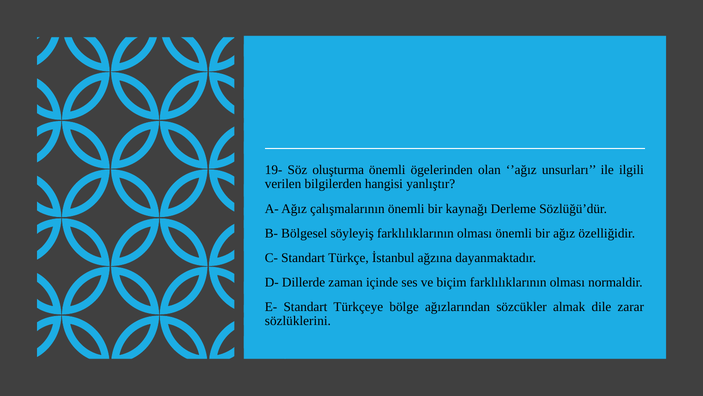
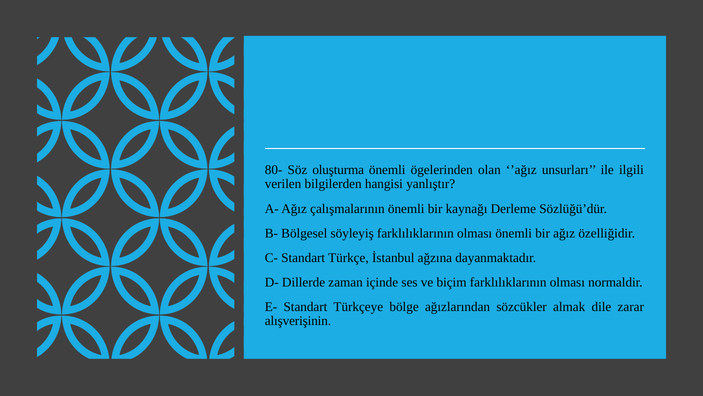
19-: 19- -> 80-
sözlüklerini: sözlüklerini -> alışverişinin
